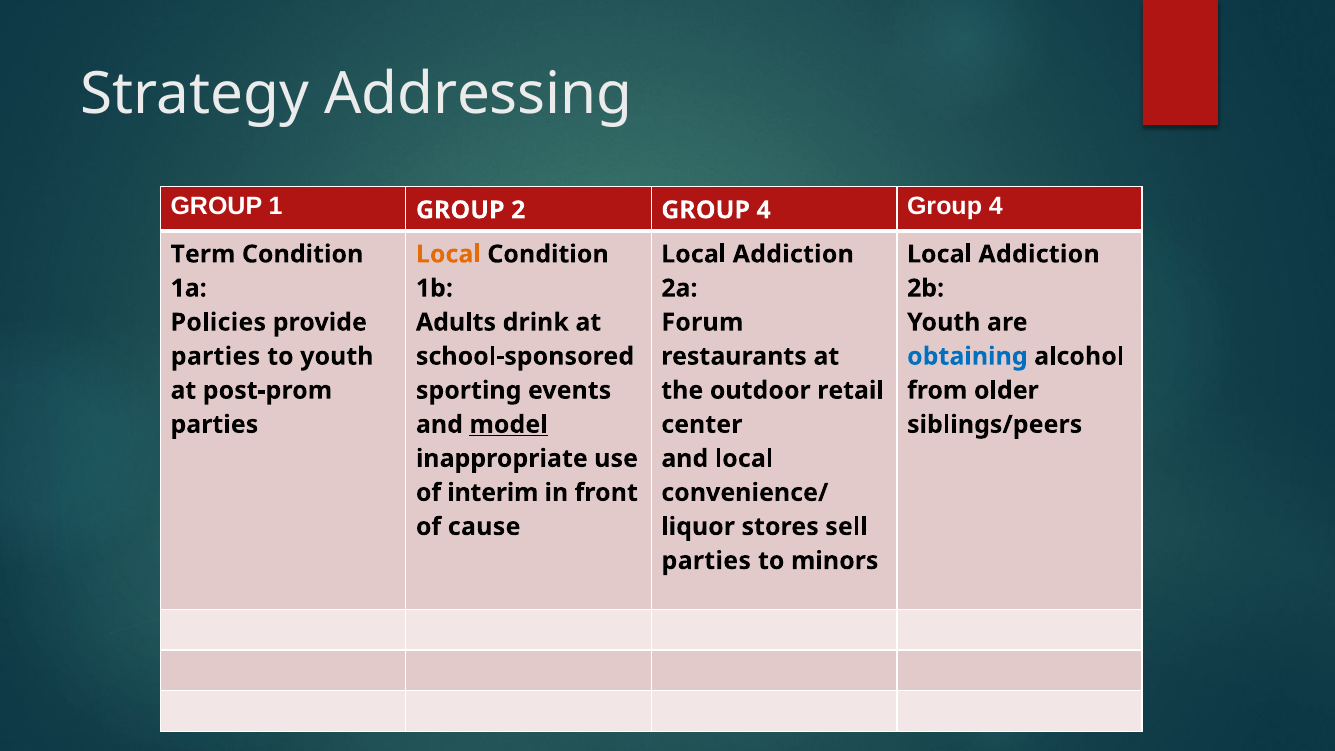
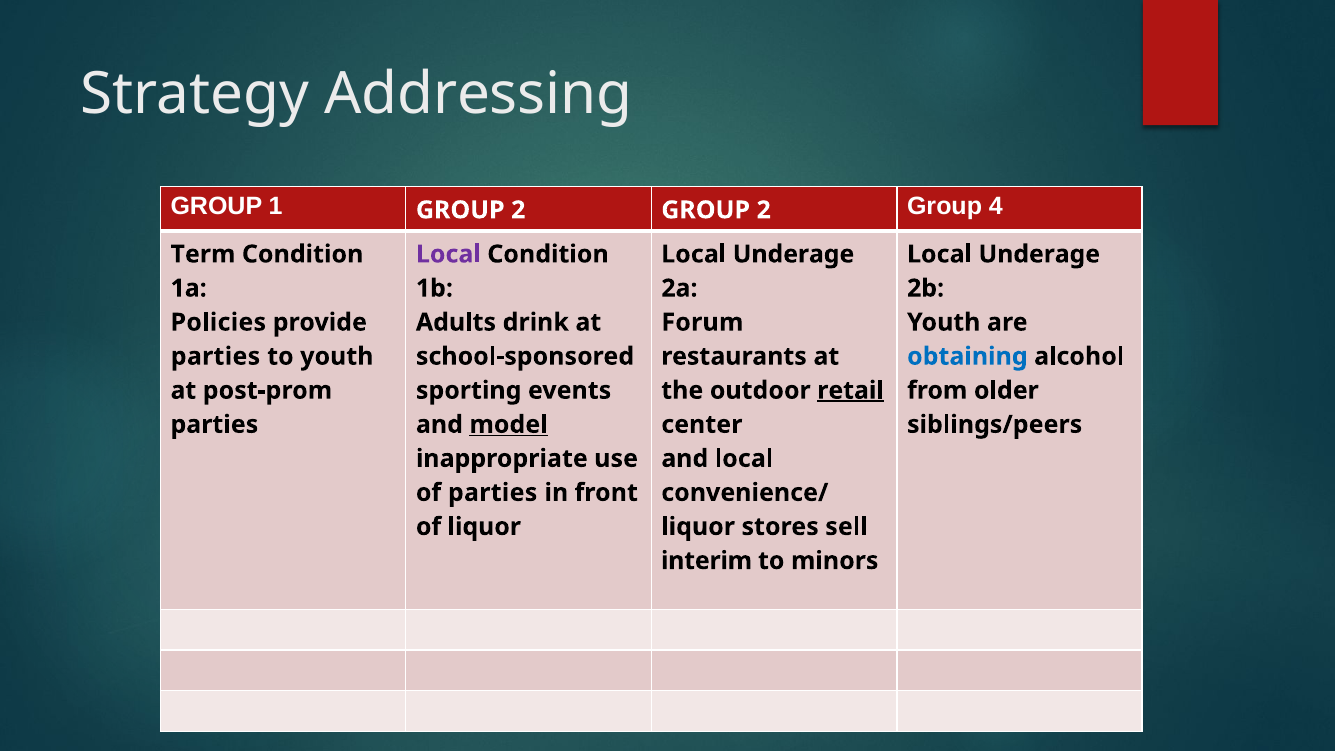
2 GROUP 4: 4 -> 2
Local at (448, 254) colour: orange -> purple
Addiction at (793, 254): Addiction -> Underage
Addiction at (1039, 254): Addiction -> Underage
retail underline: none -> present
of interim: interim -> parties
of cause: cause -> liquor
parties at (706, 561): parties -> interim
